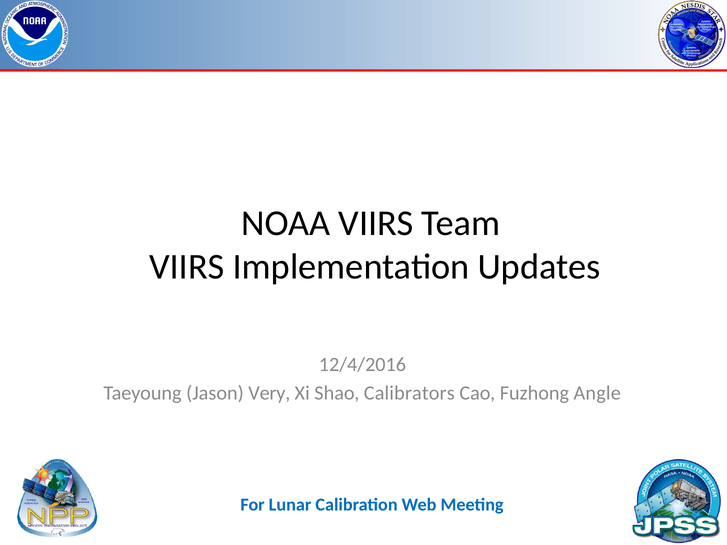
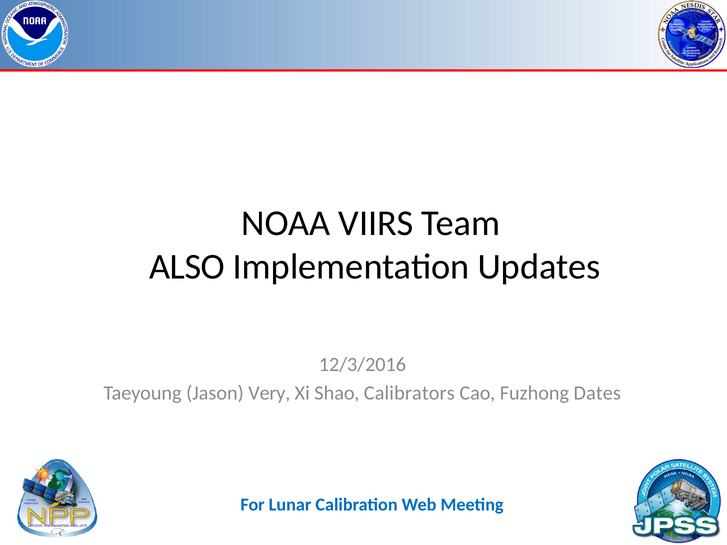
VIIRS at (187, 267): VIIRS -> ALSO
12/4/2016: 12/4/2016 -> 12/3/2016
Angle: Angle -> Dates
